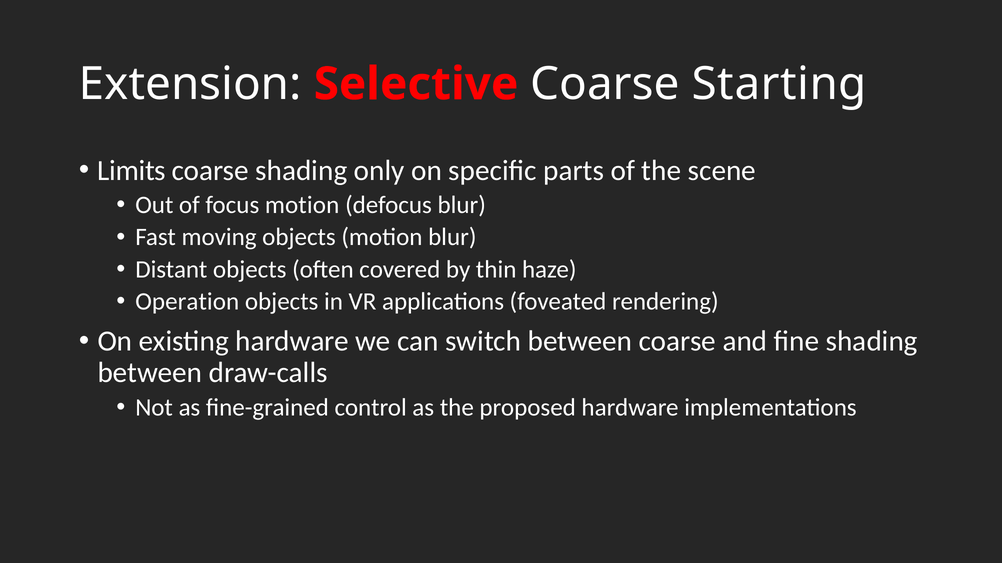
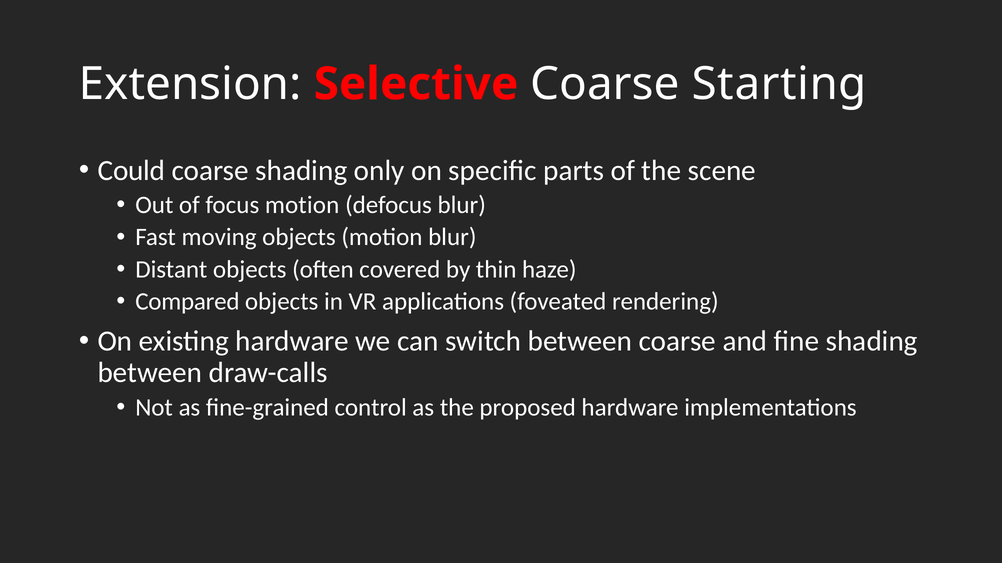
Limits: Limits -> Could
Operation: Operation -> Compared
